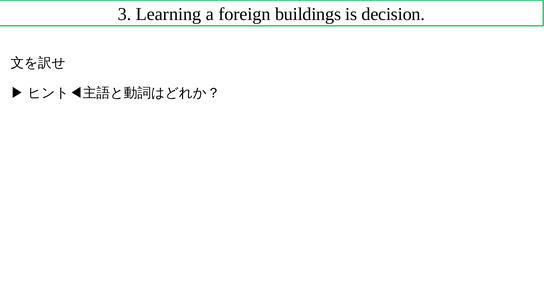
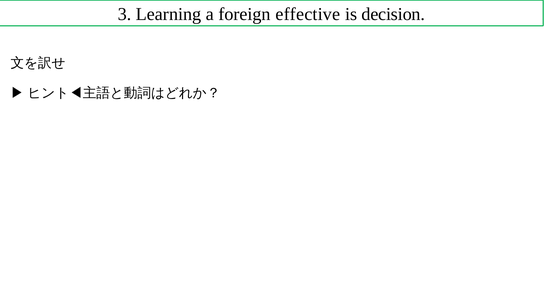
buildings: buildings -> effective
